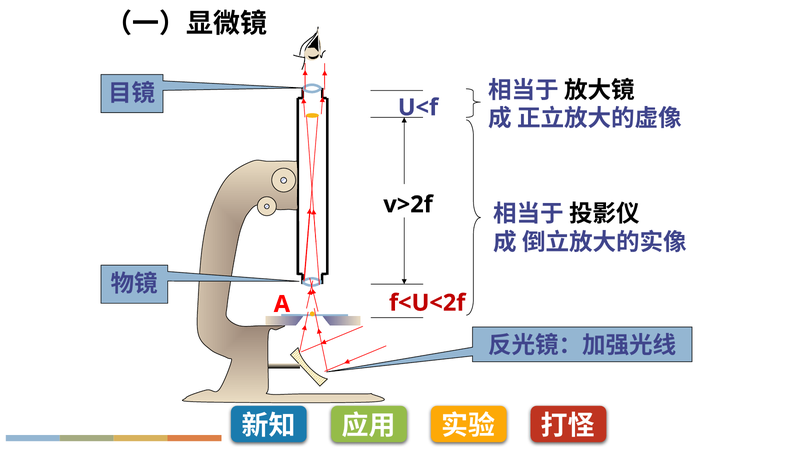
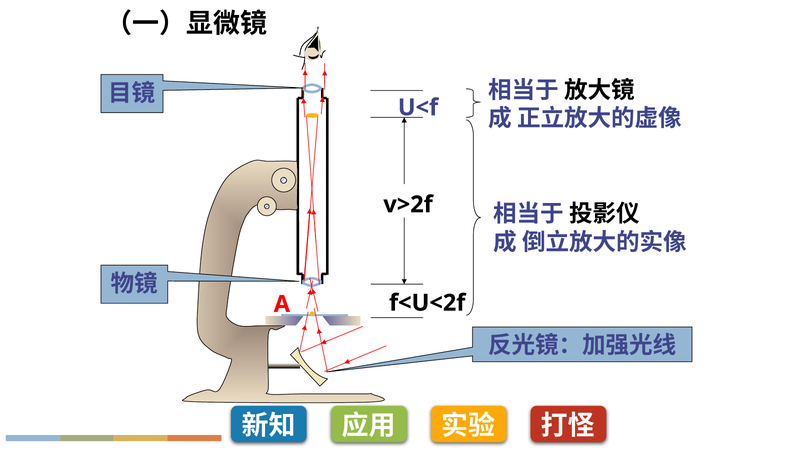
f<U<2f colour: red -> black
